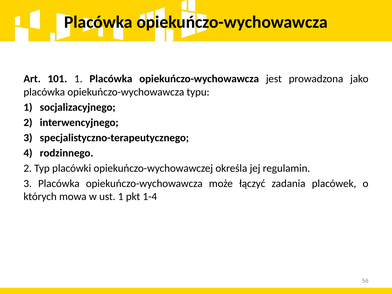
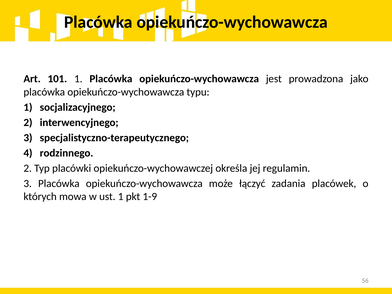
1-4: 1-4 -> 1-9
